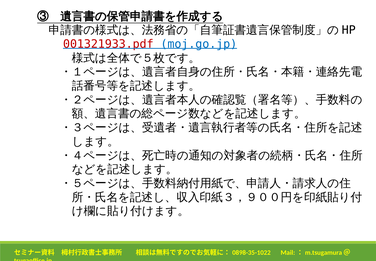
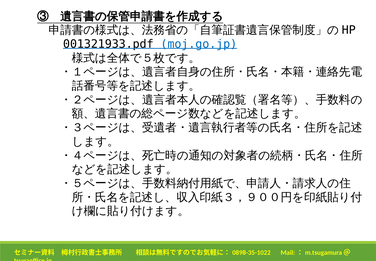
001321933.pdf colour: red -> black
